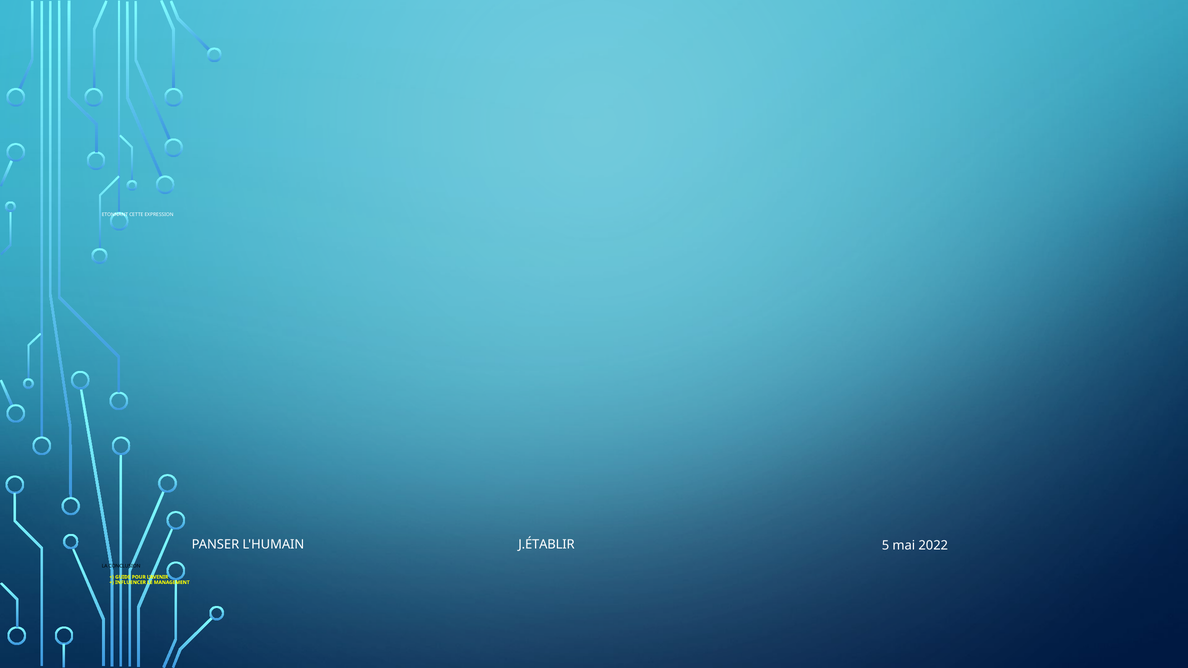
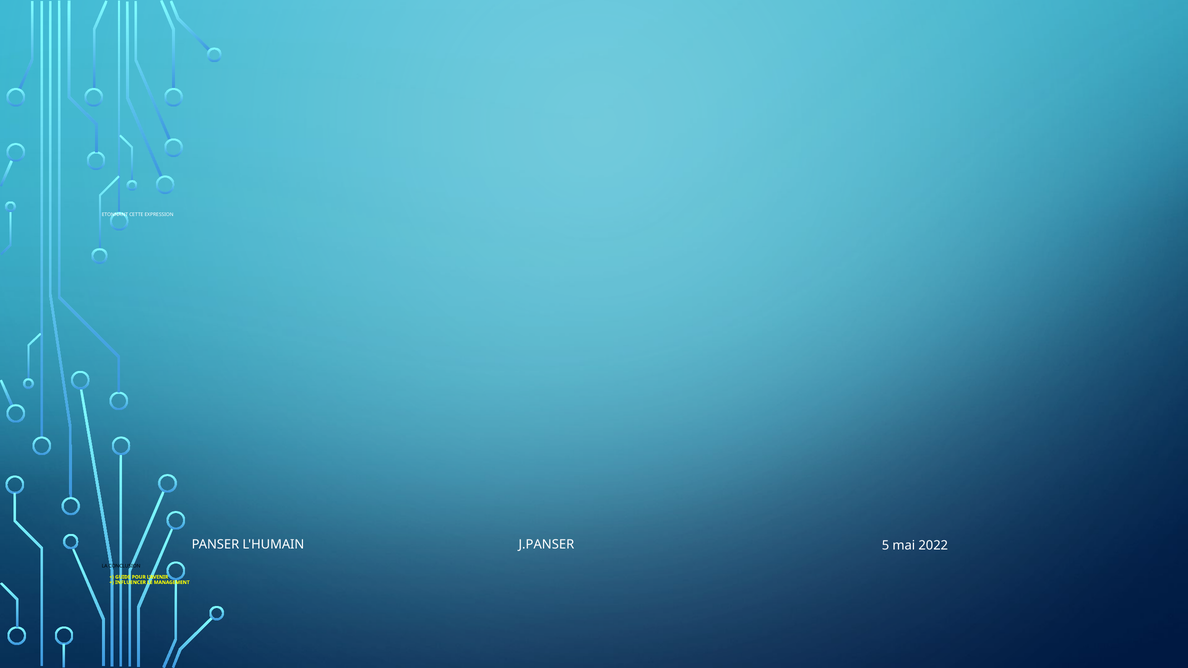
J.ÉTABLIR: J.ÉTABLIR -> J.PANSER
